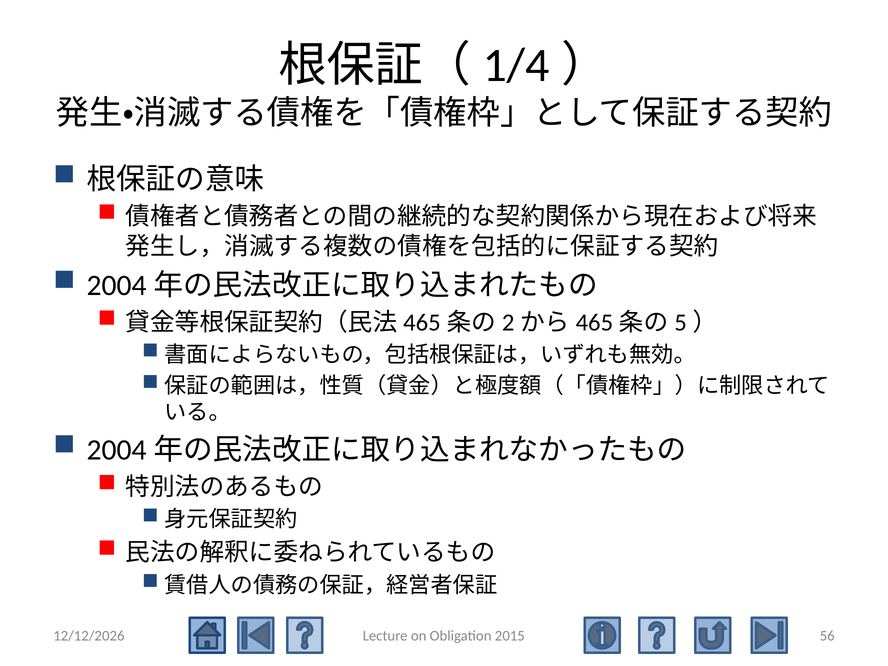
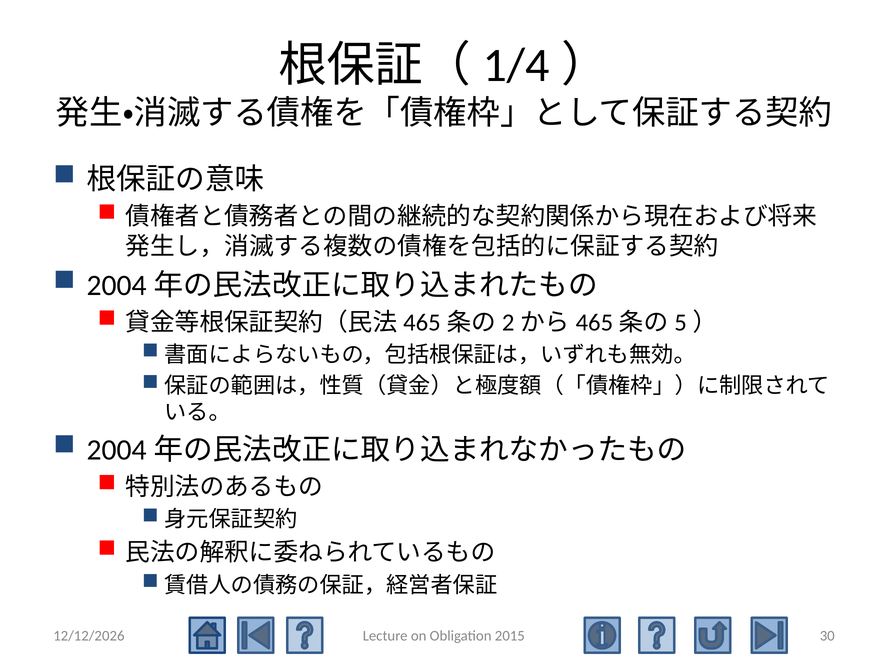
56: 56 -> 30
